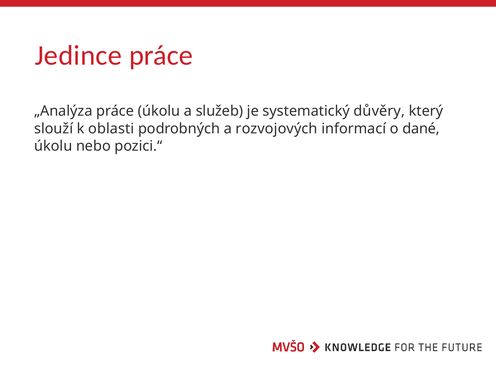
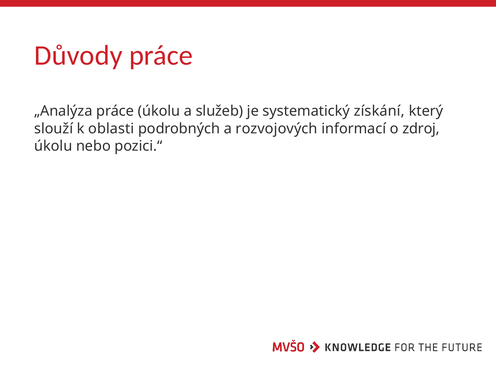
Jedince: Jedince -> Důvody
důvěry: důvěry -> získání
dané: dané -> zdroj
